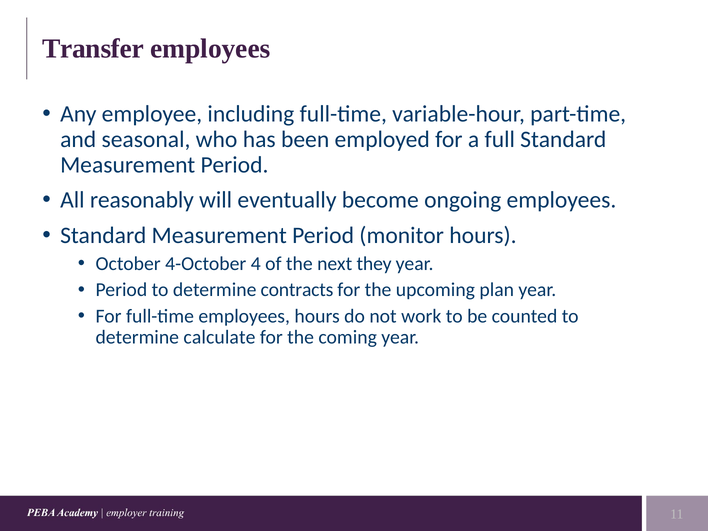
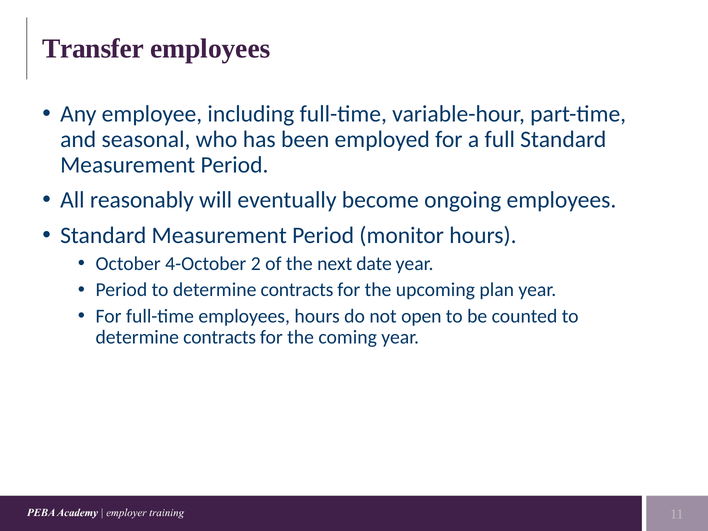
4: 4 -> 2
they: they -> date
work: work -> open
calculate at (219, 337): calculate -> contracts
